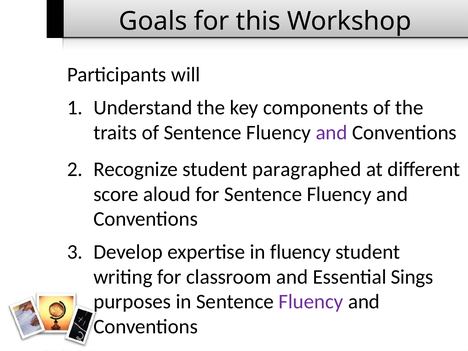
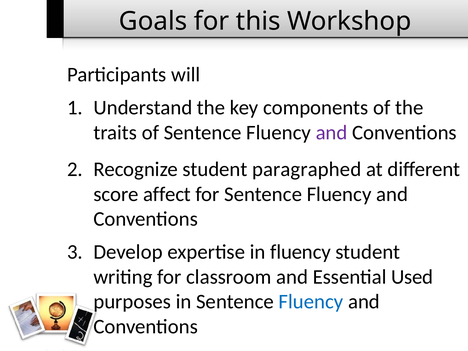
aloud: aloud -> affect
Sings: Sings -> Used
Fluency at (311, 302) colour: purple -> blue
